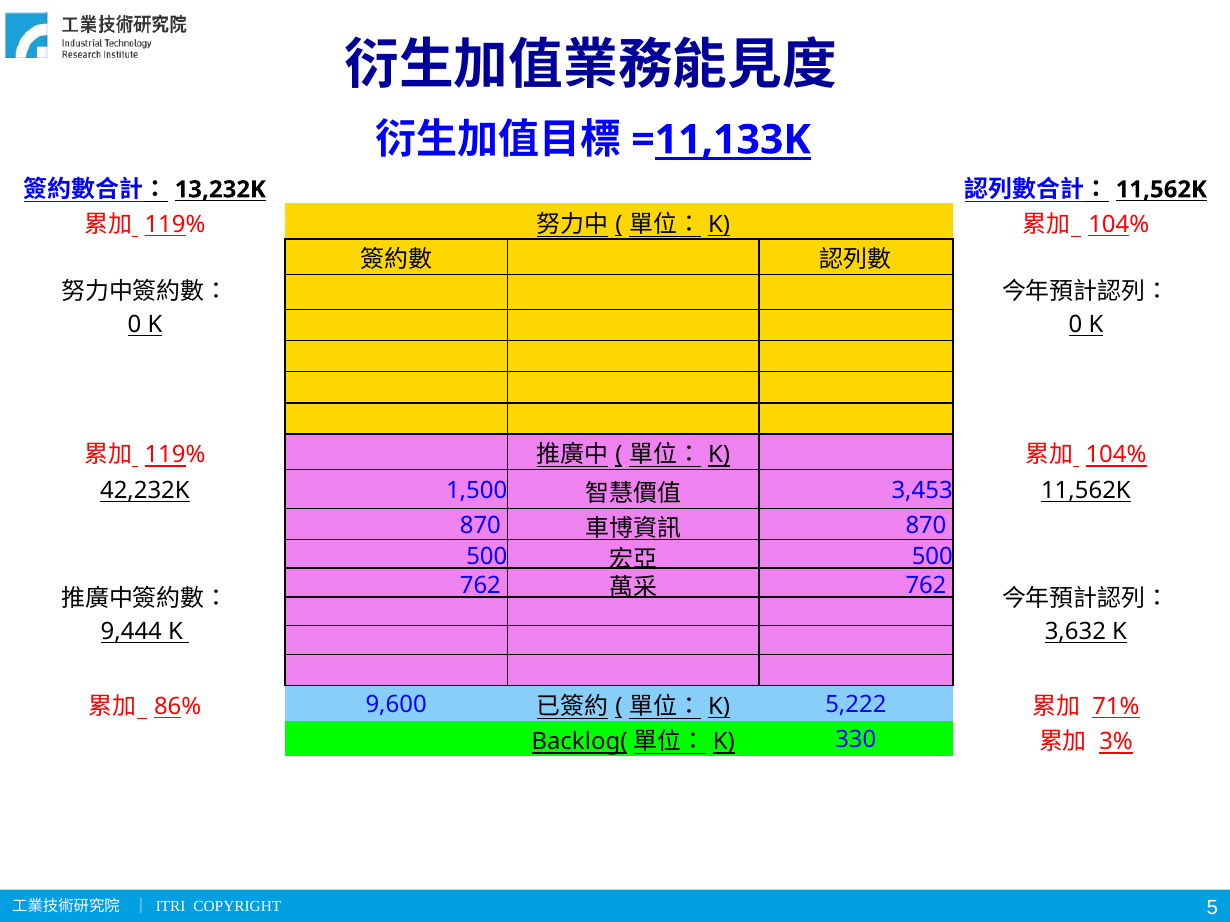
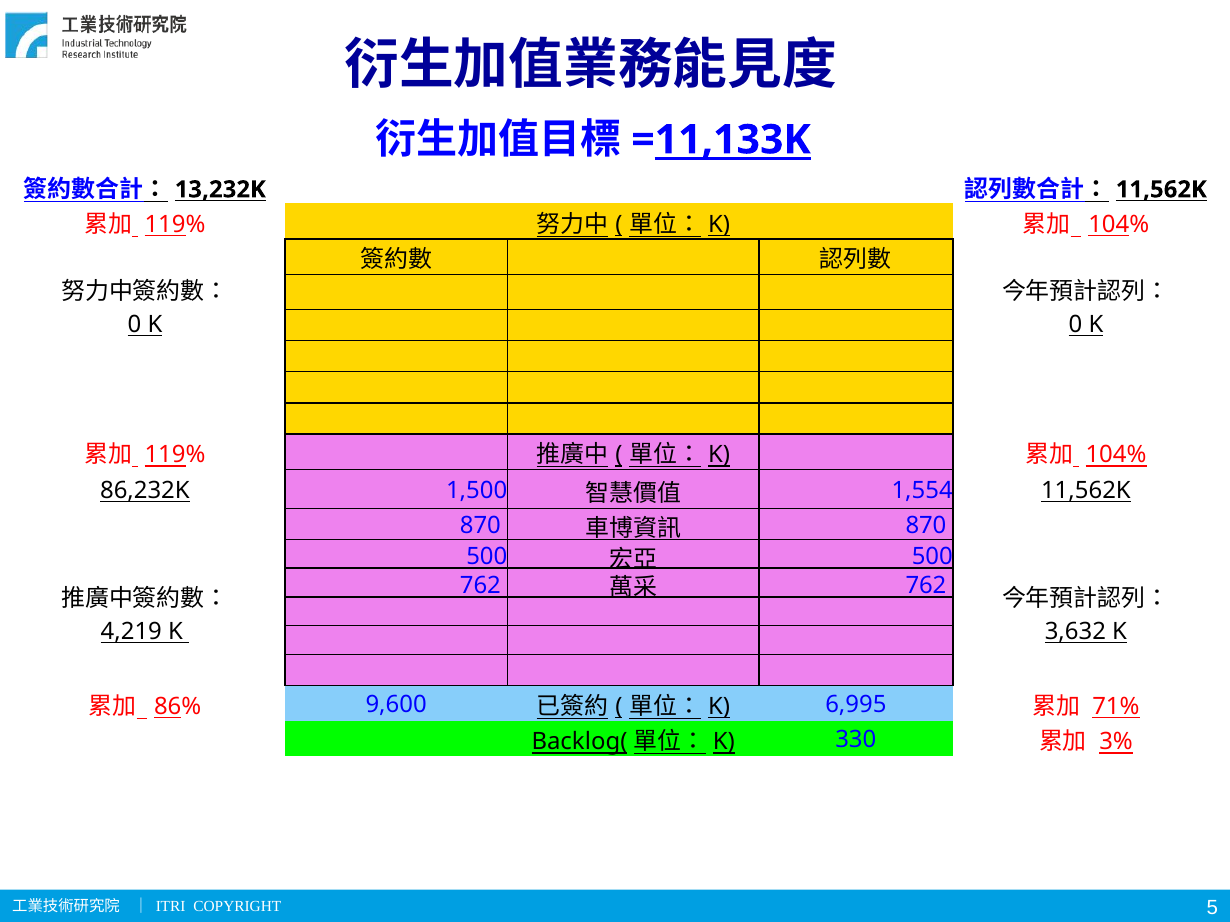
42,232K: 42,232K -> 86,232K
3,453: 3,453 -> 1,554
9,444: 9,444 -> 4,219
5,222: 5,222 -> 6,995
